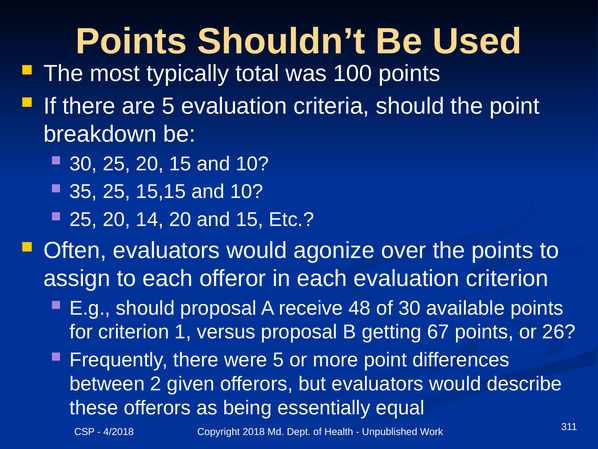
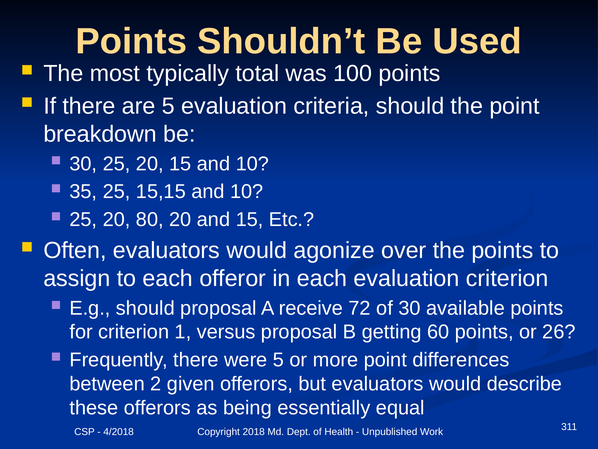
14: 14 -> 80
48: 48 -> 72
67: 67 -> 60
